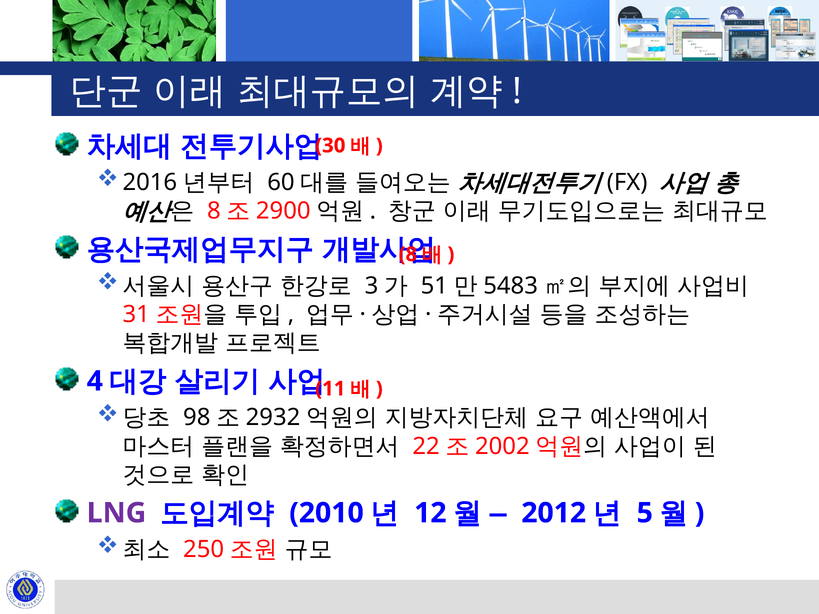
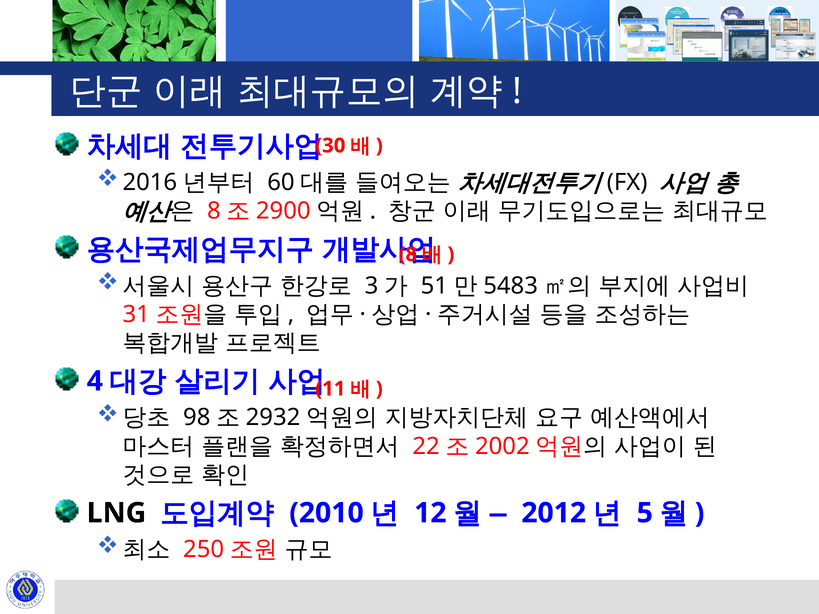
LNG colour: purple -> black
